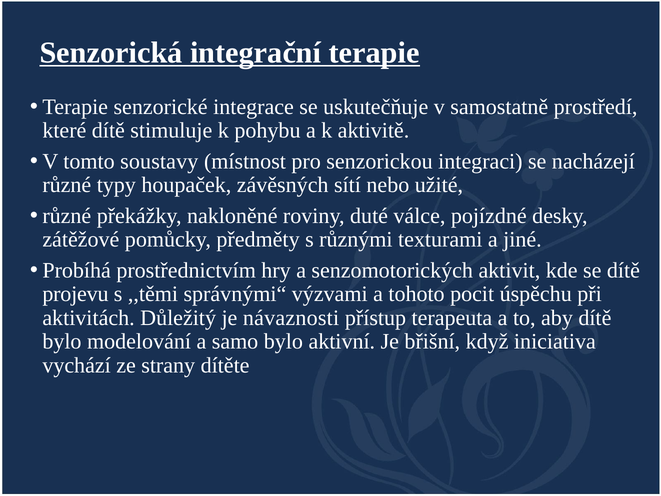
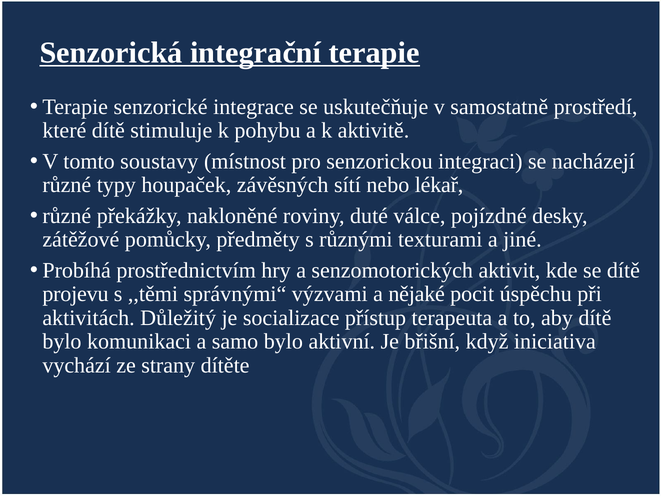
užité: užité -> lékař
tohoto: tohoto -> nějaké
návaznosti: návaznosti -> socializace
modelování: modelování -> komunikaci
